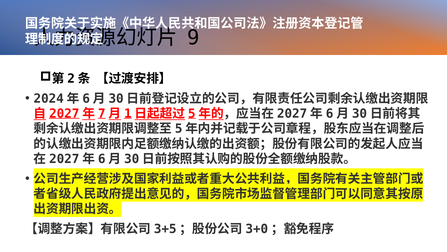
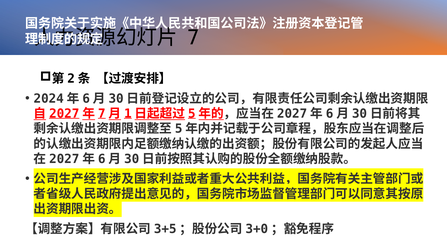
9: 9 -> 7
